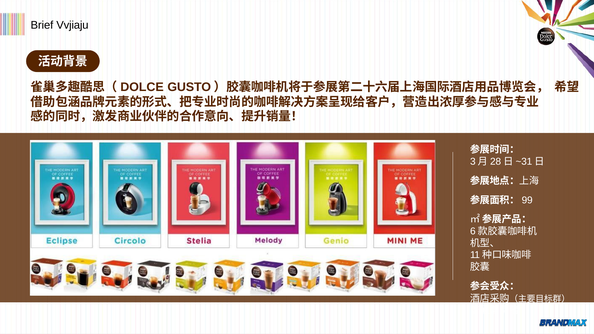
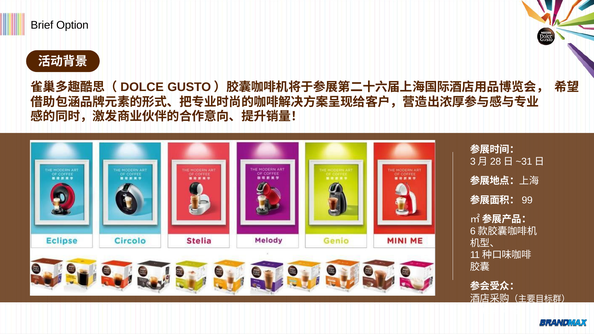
Vvjiaju: Vvjiaju -> Option
